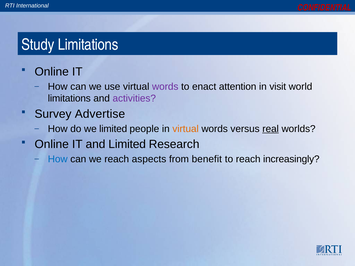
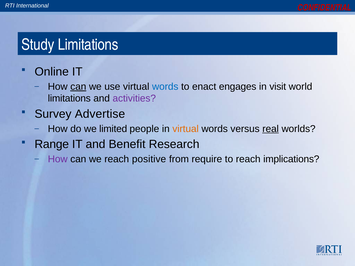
can at (78, 87) underline: none -> present
words at (165, 87) colour: purple -> blue
attention: attention -> engages
Online at (52, 144): Online -> Range
and Limited: Limited -> Benefit
How at (58, 159) colour: blue -> purple
aspects: aspects -> positive
benefit: benefit -> require
increasingly: increasingly -> implications
